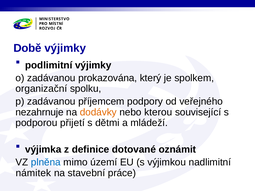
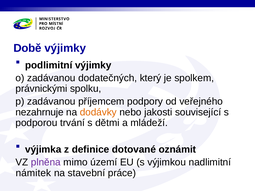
prokazována: prokazována -> dodatečných
organizační: organizační -> právnickými
kterou: kterou -> jakosti
přijetí: přijetí -> trvání
plněna colour: blue -> purple
